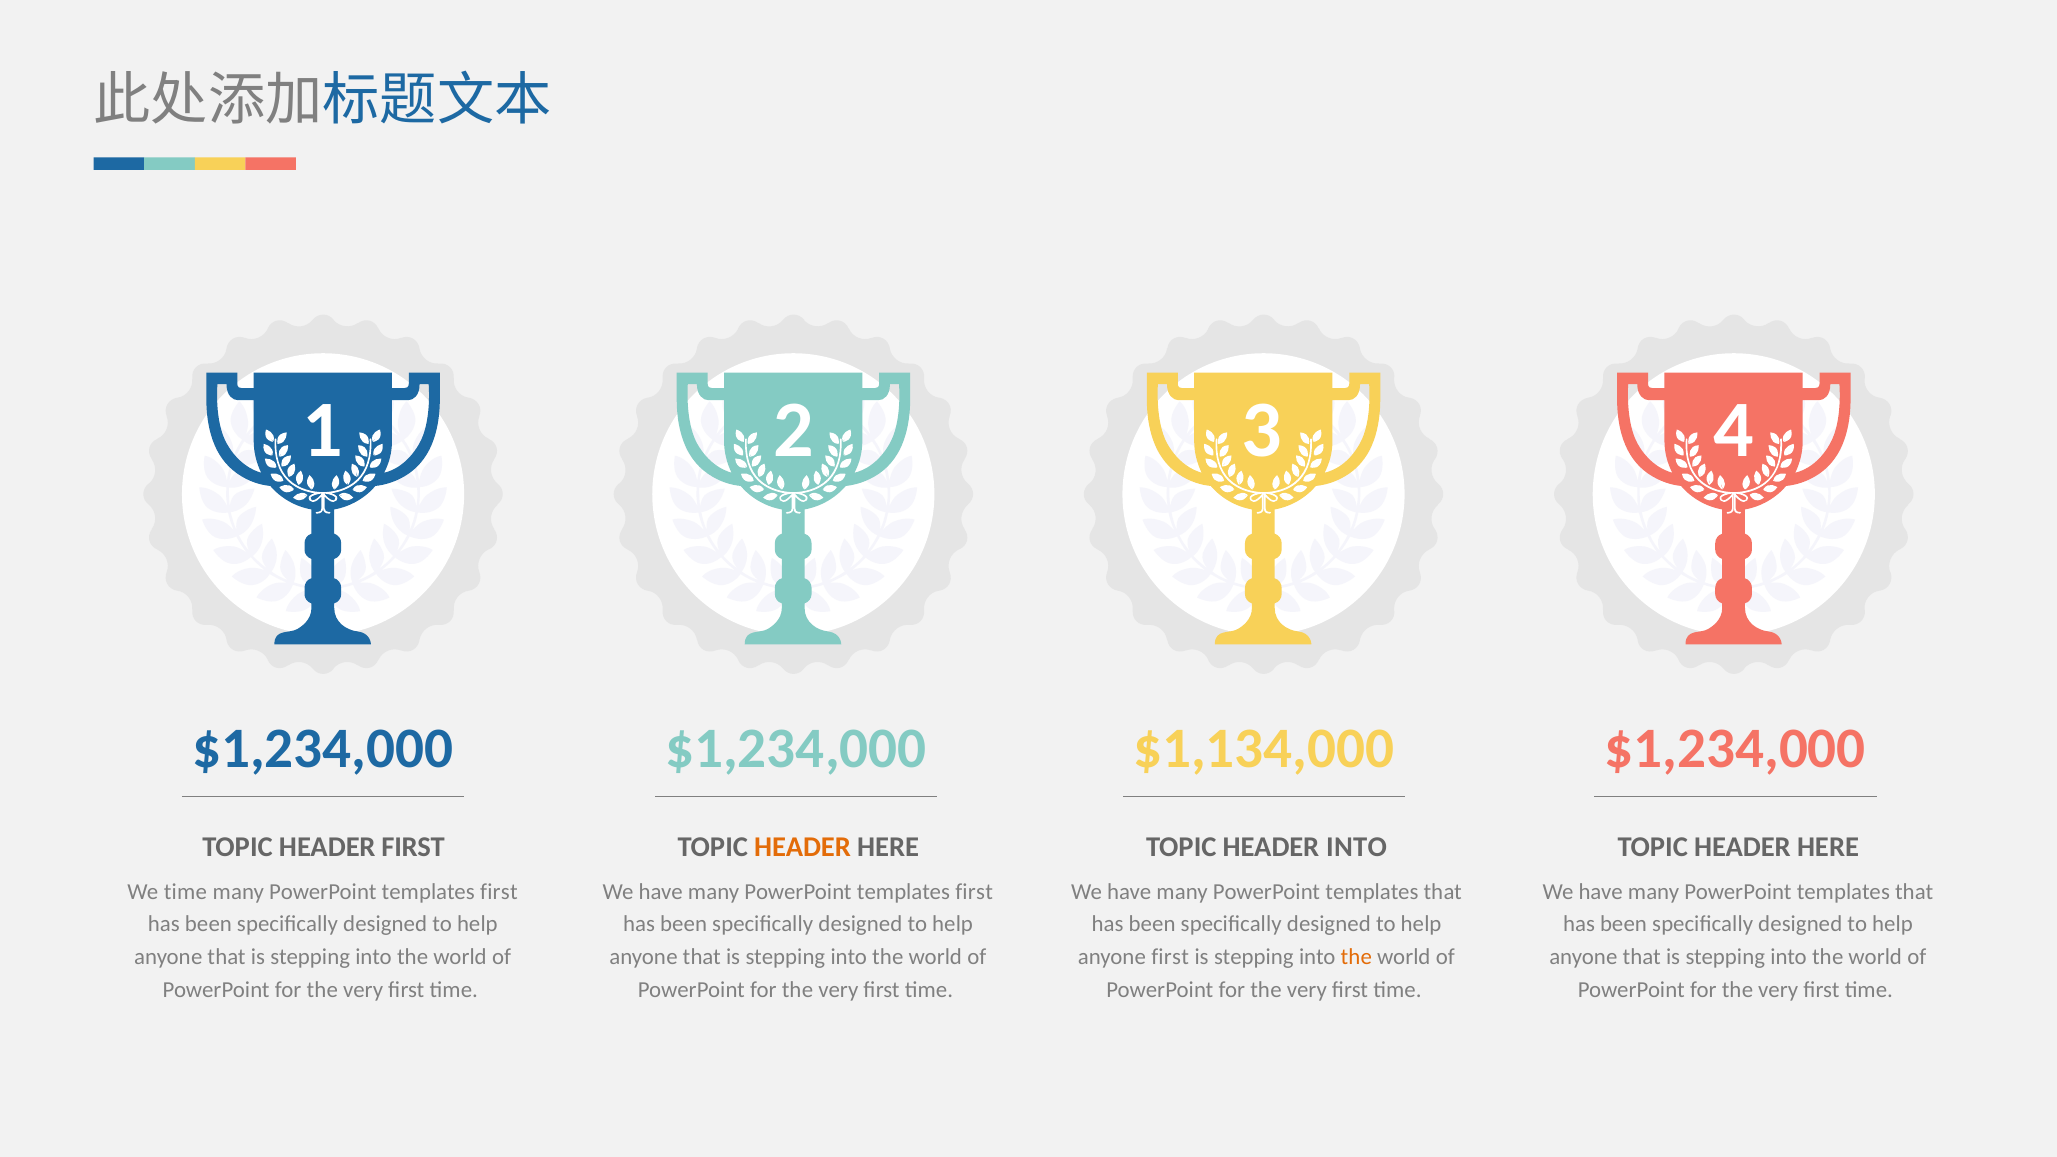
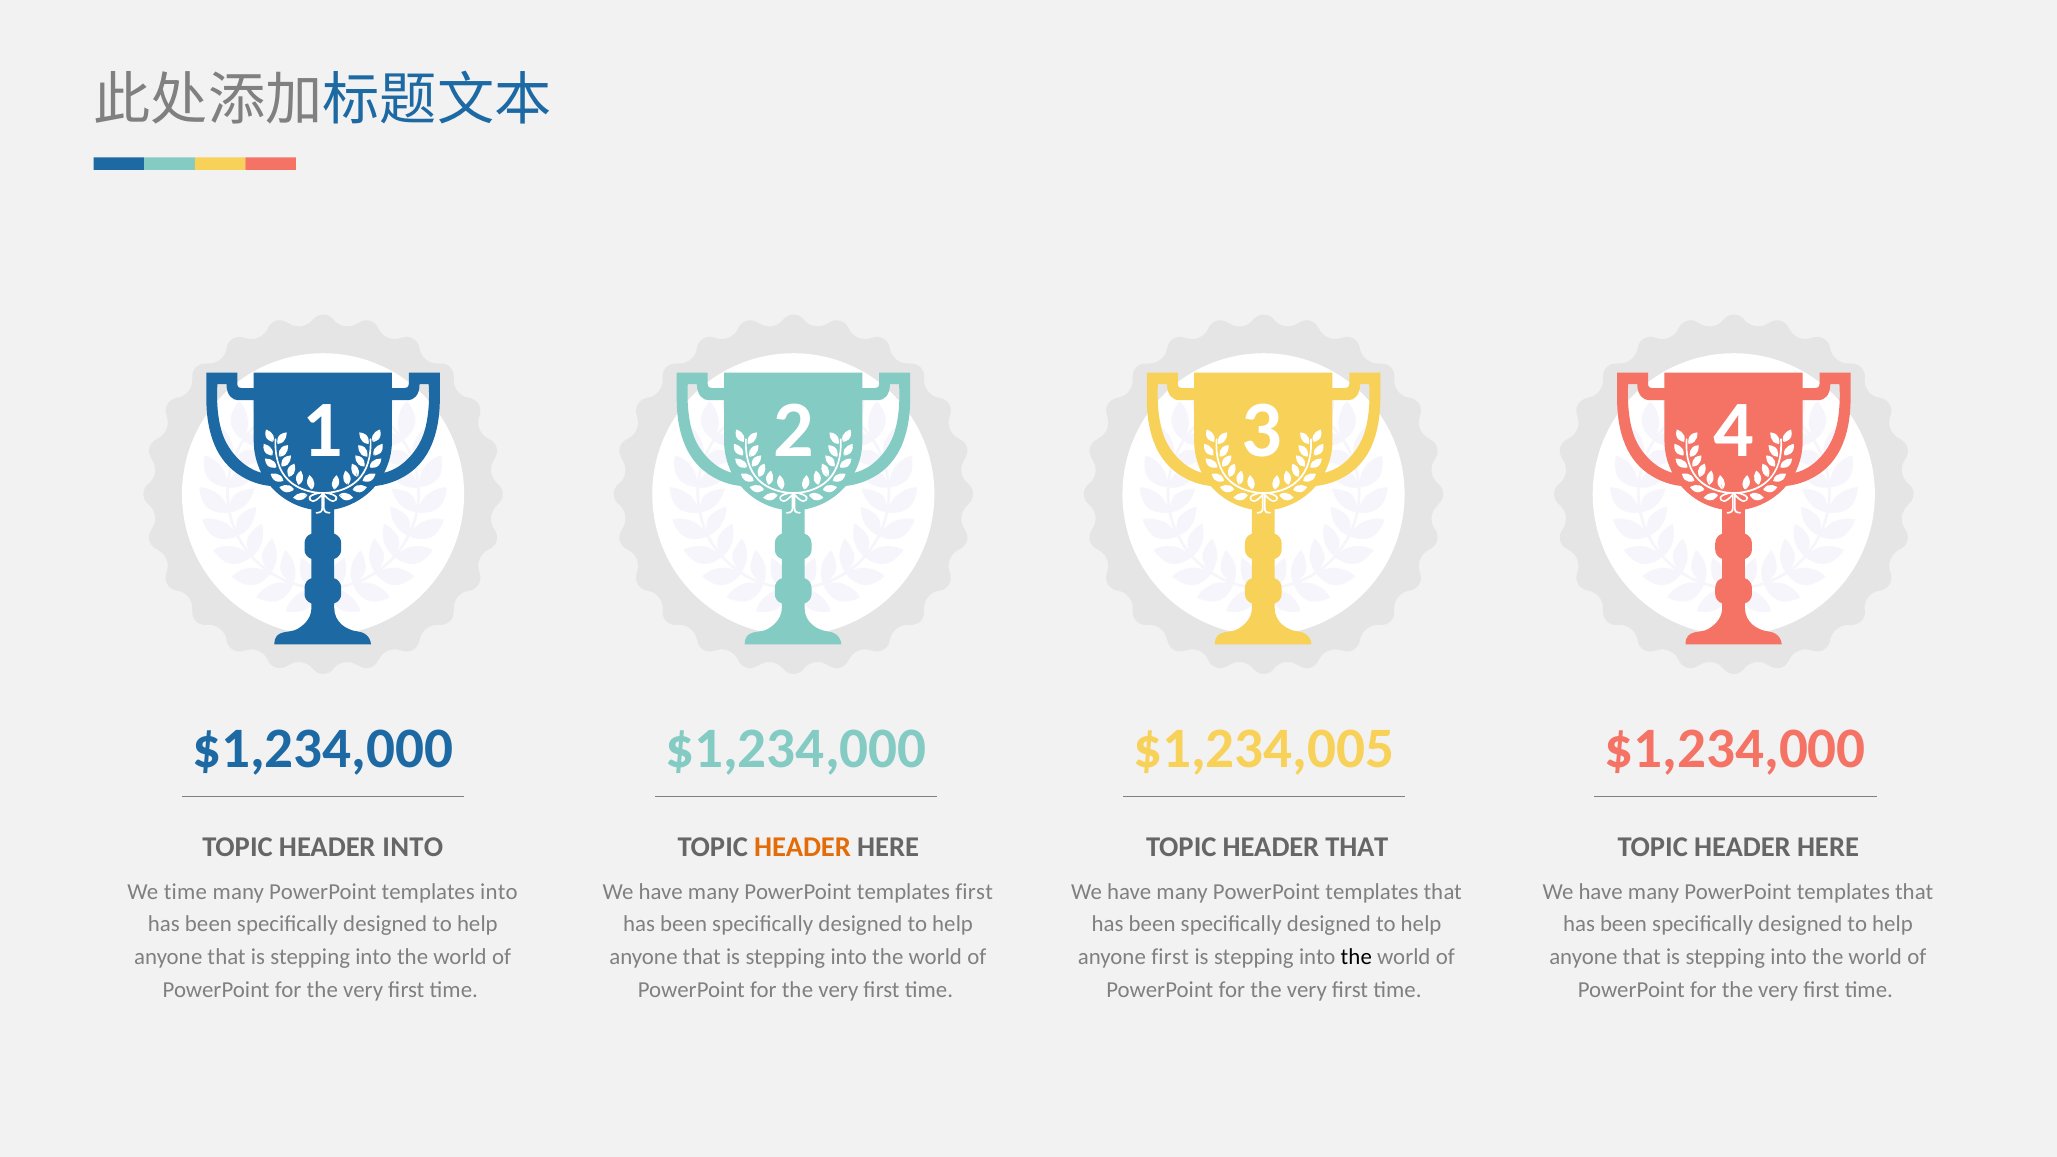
$1,134,000: $1,134,000 -> $1,234,005
HEADER FIRST: FIRST -> INTO
HEADER INTO: INTO -> THAT
first at (499, 892): first -> into
the at (1356, 957) colour: orange -> black
